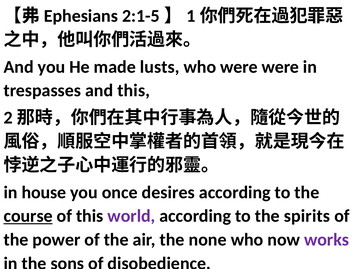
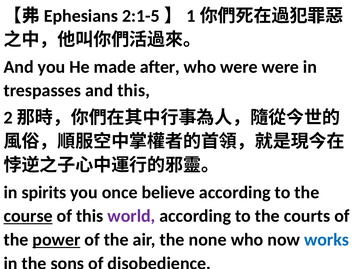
lusts: lusts -> after
house: house -> spirits
desires: desires -> believe
spirits: spirits -> courts
power underline: none -> present
works colour: purple -> blue
